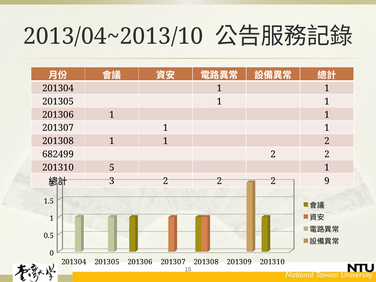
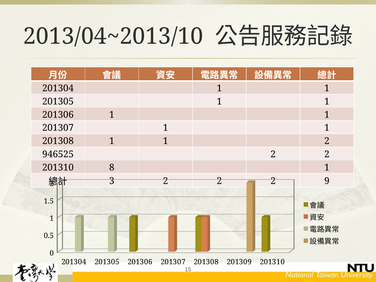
682499: 682499 -> 946525
5: 5 -> 8
